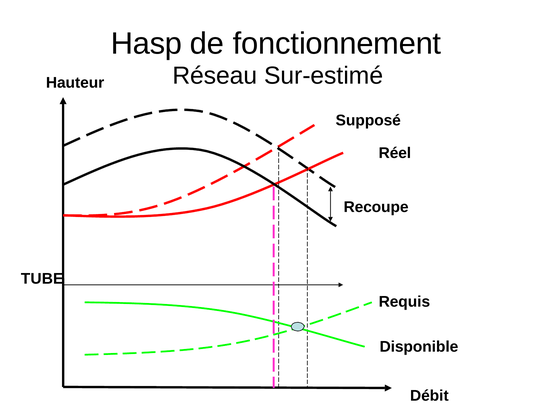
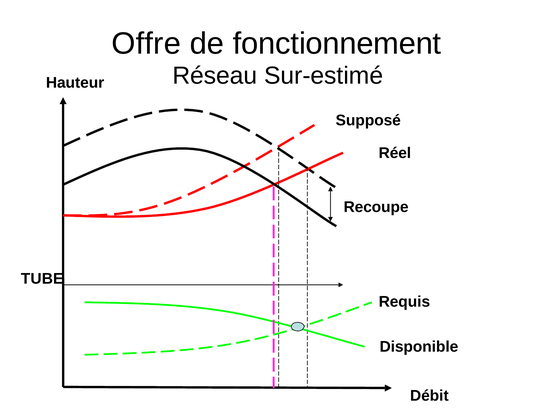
Hasp: Hasp -> Offre
